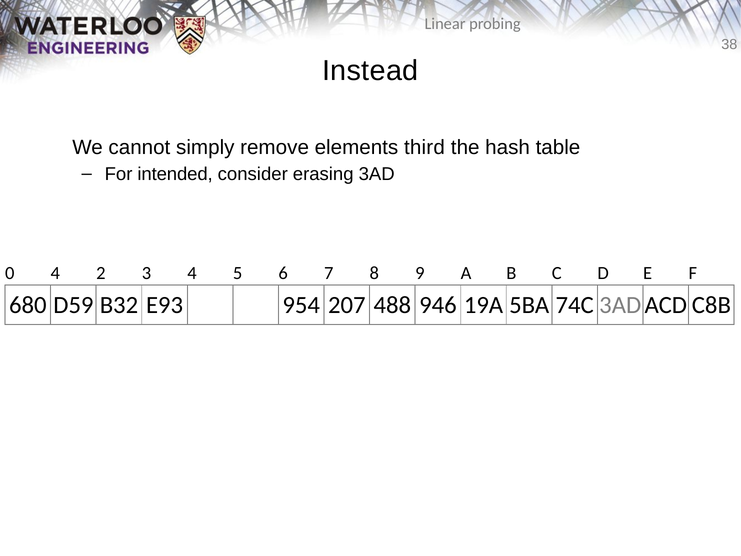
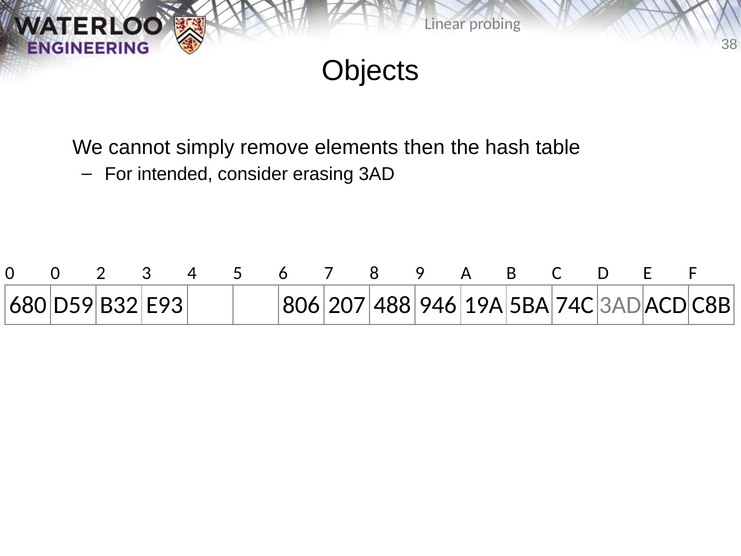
Instead: Instead -> Objects
third: third -> then
0 4: 4 -> 0
954: 954 -> 806
